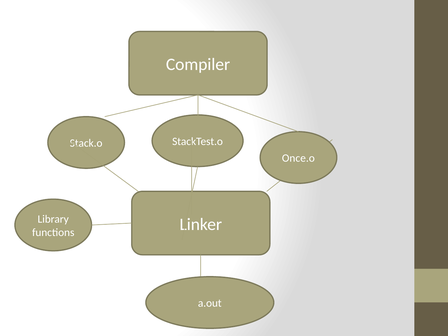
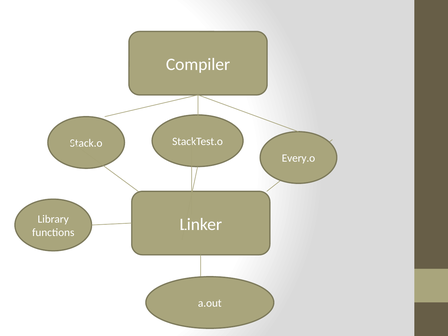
Once.o: Once.o -> Every.o
